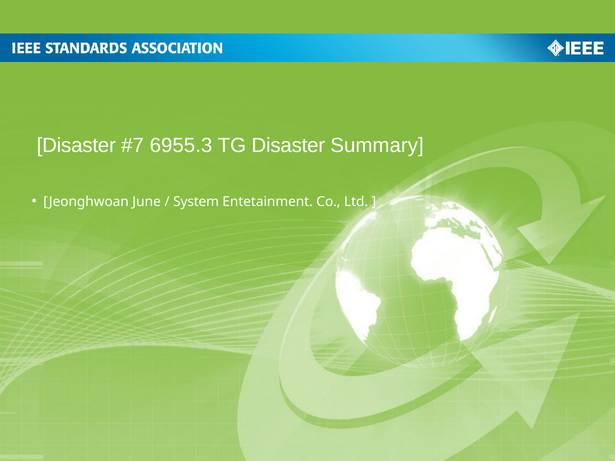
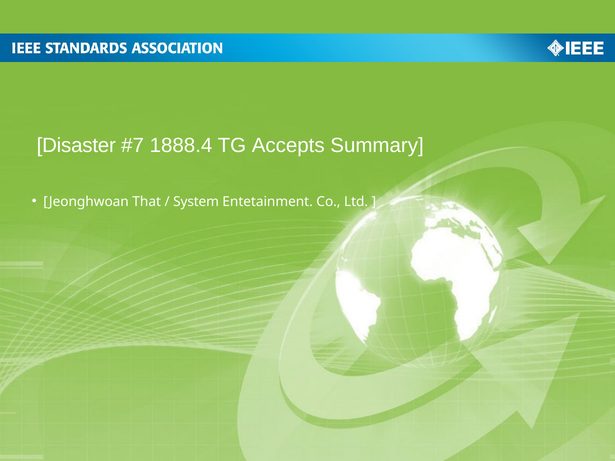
6955.3: 6955.3 -> 1888.4
TG Disaster: Disaster -> Accepts
June: June -> That
